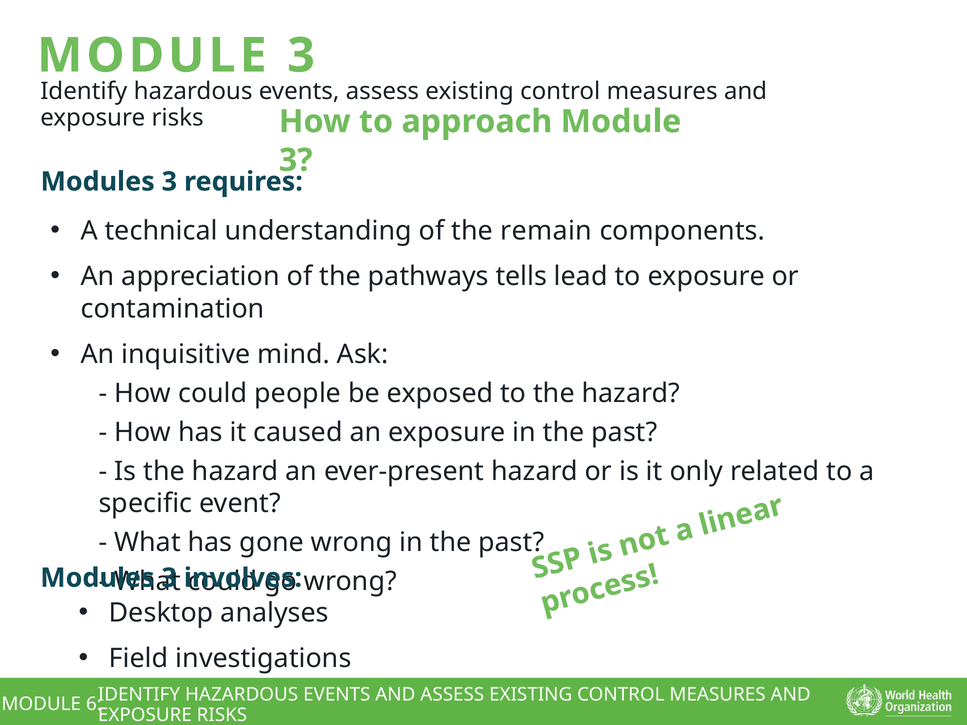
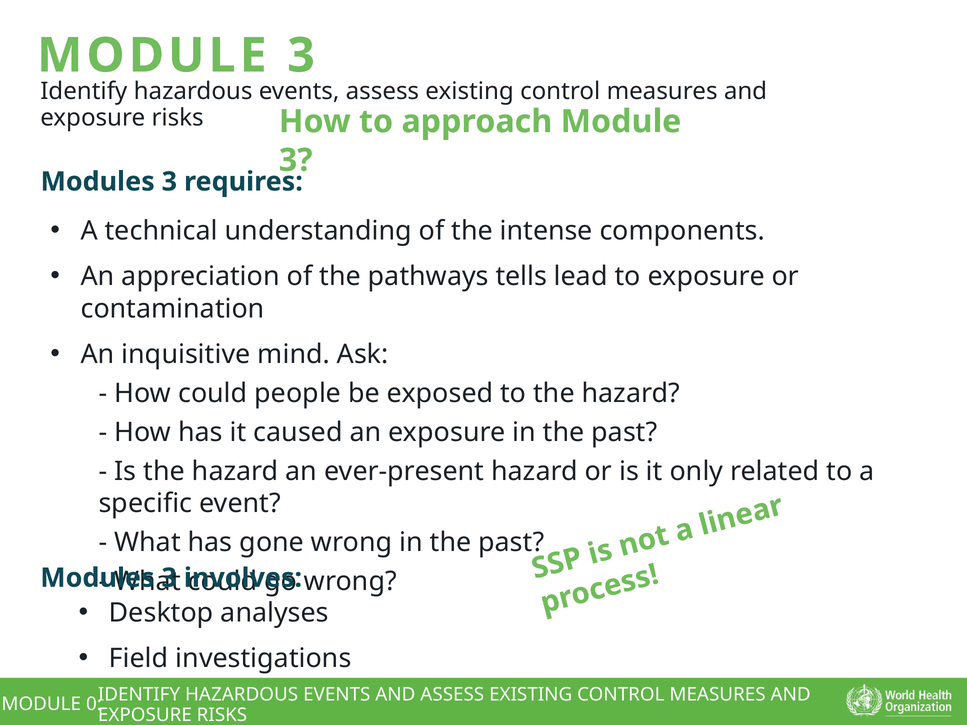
remain: remain -> intense
6: 6 -> 0
